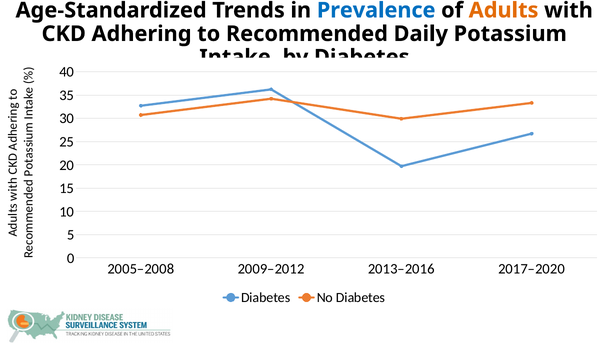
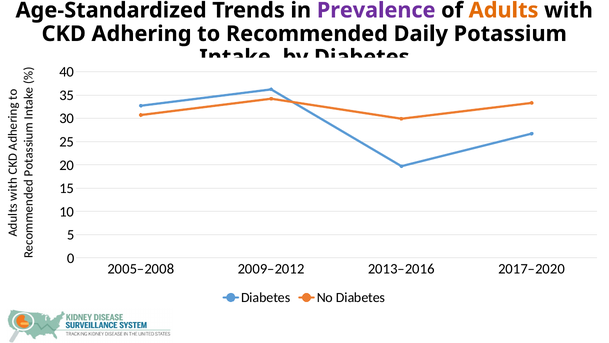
Prevalence colour: blue -> purple
